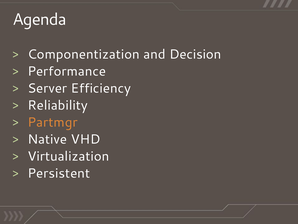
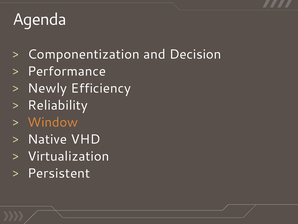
Server: Server -> Newly
Partmgr: Partmgr -> Window
